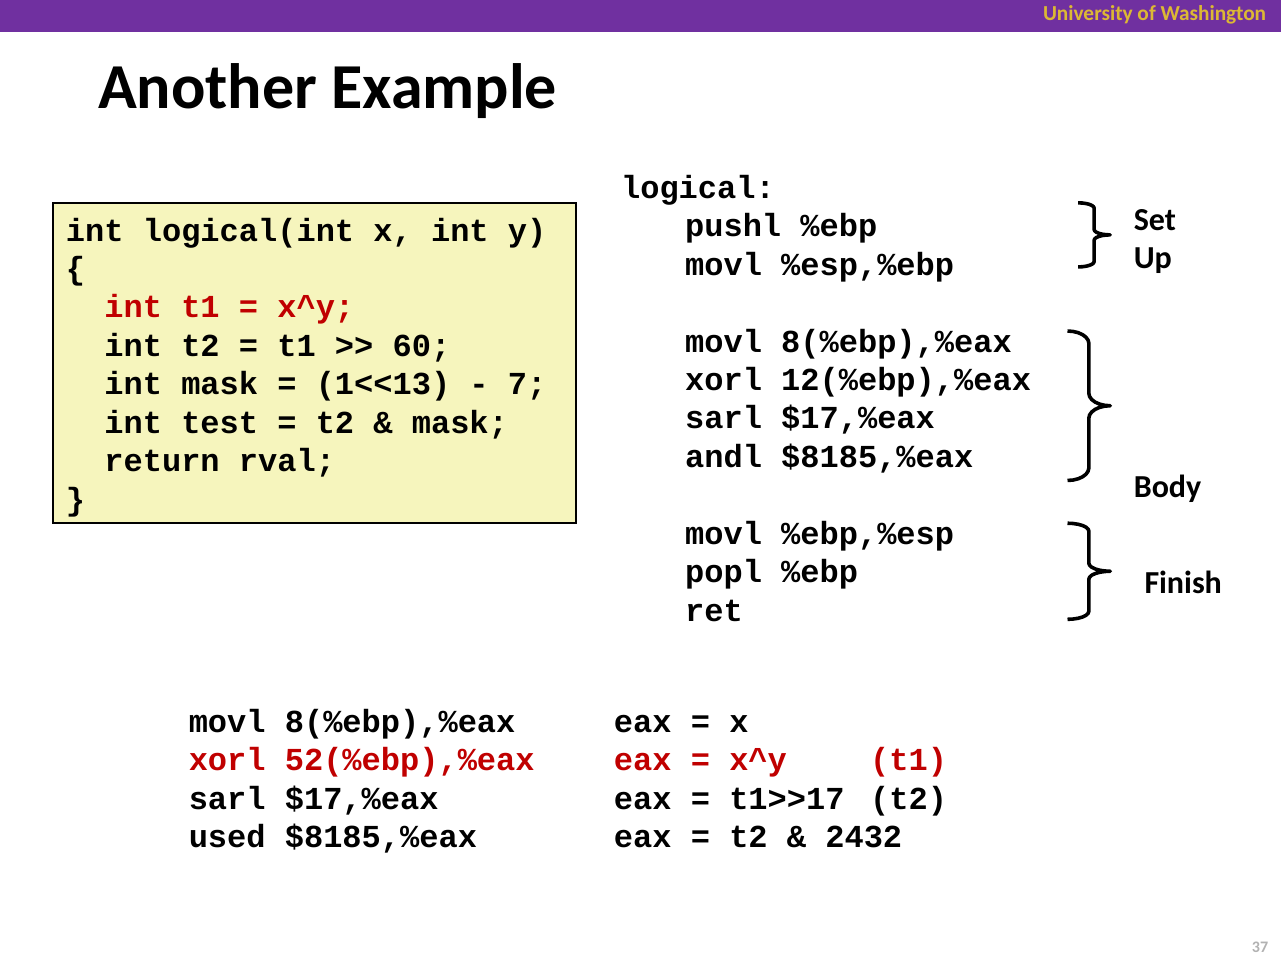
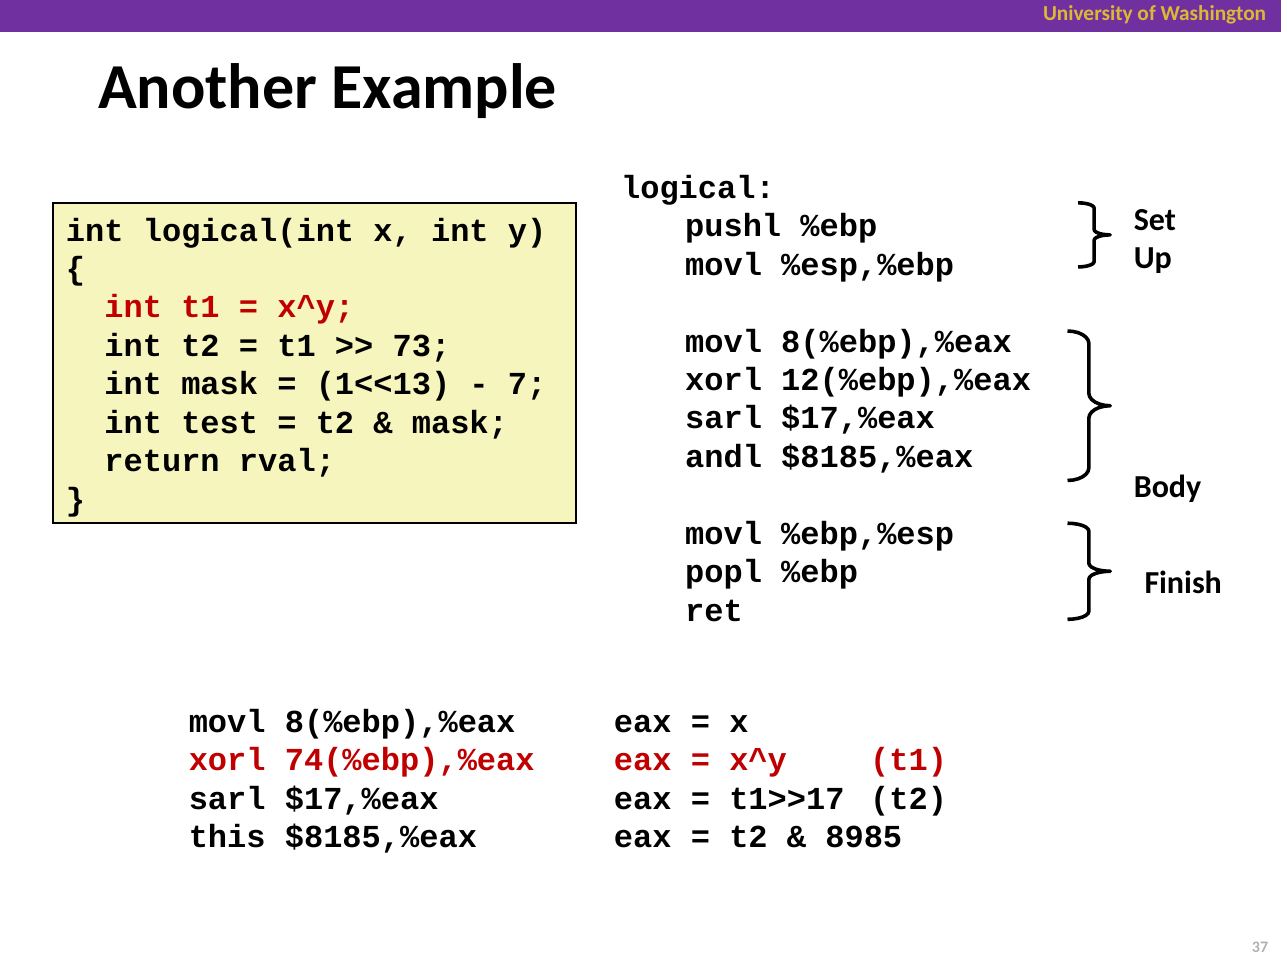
60: 60 -> 73
52(%ebp),%eax: 52(%ebp),%eax -> 74(%ebp),%eax
used: used -> this
2432: 2432 -> 8985
